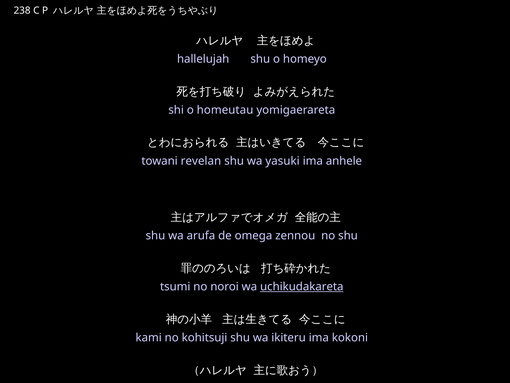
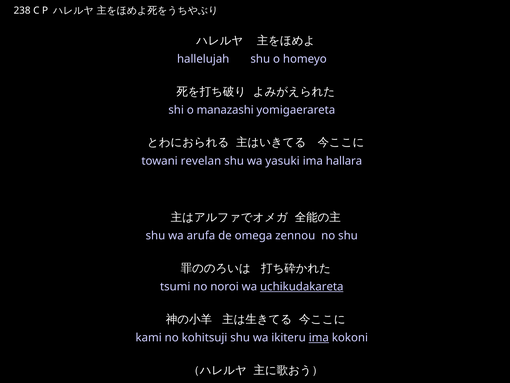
homeutau: homeutau -> manazashi
anhele: anhele -> hallara
ima at (319, 337) underline: none -> present
